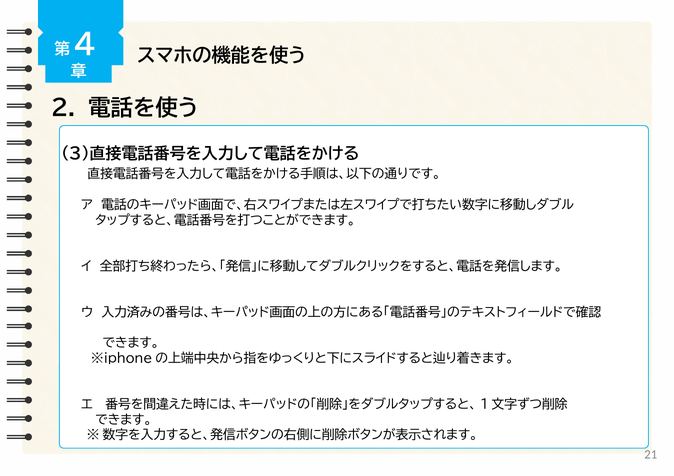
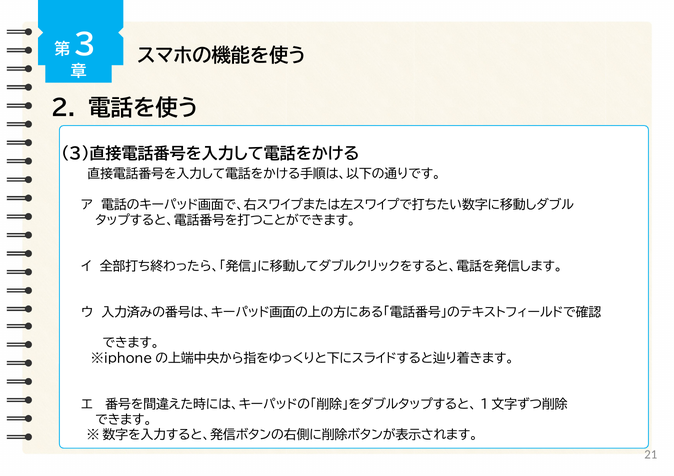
4: 4 -> 3
